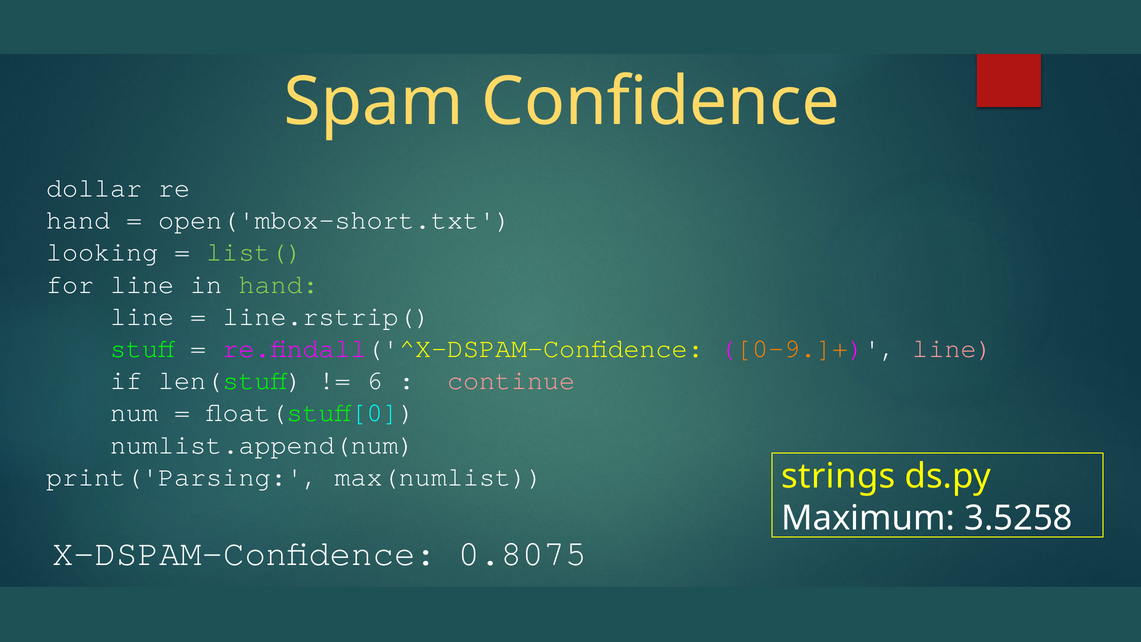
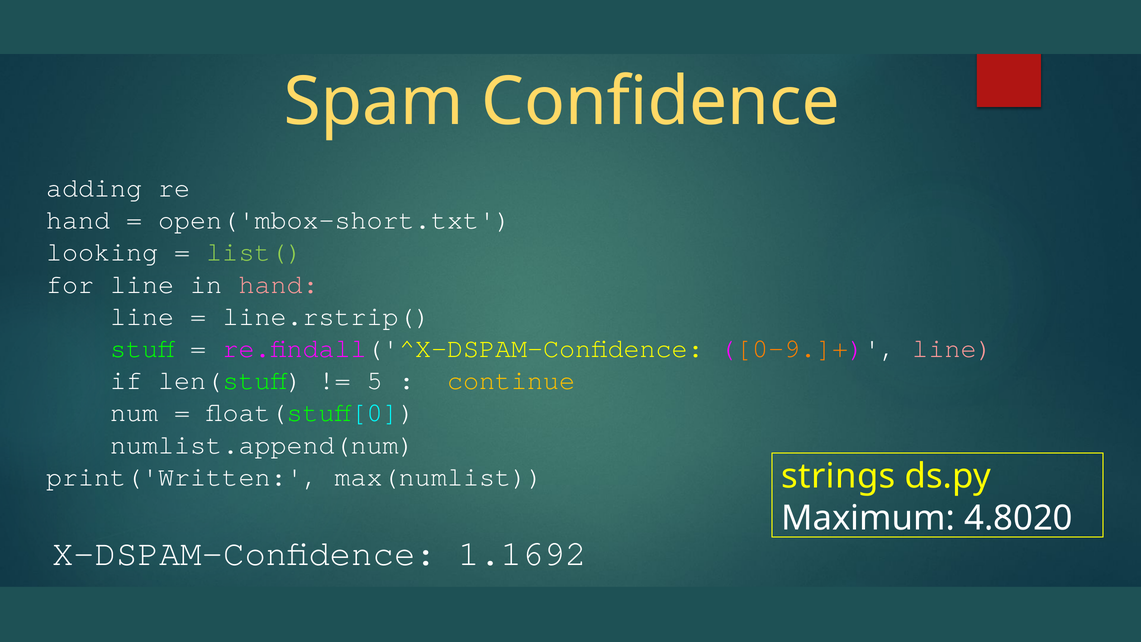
dollar: dollar -> adding
hand at (279, 284) colour: light green -> pink
6: 6 -> 5
continue colour: pink -> yellow
print('Parsing: print('Parsing -> print('Written
3.5258: 3.5258 -> 4.8020
0.8075: 0.8075 -> 1.1692
